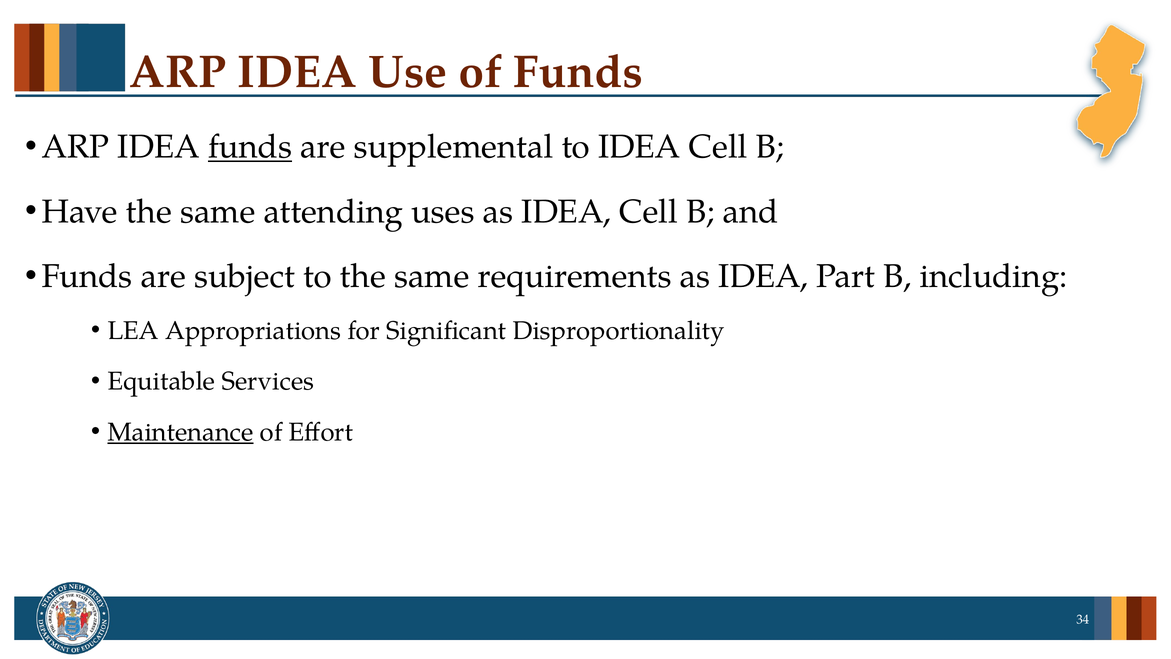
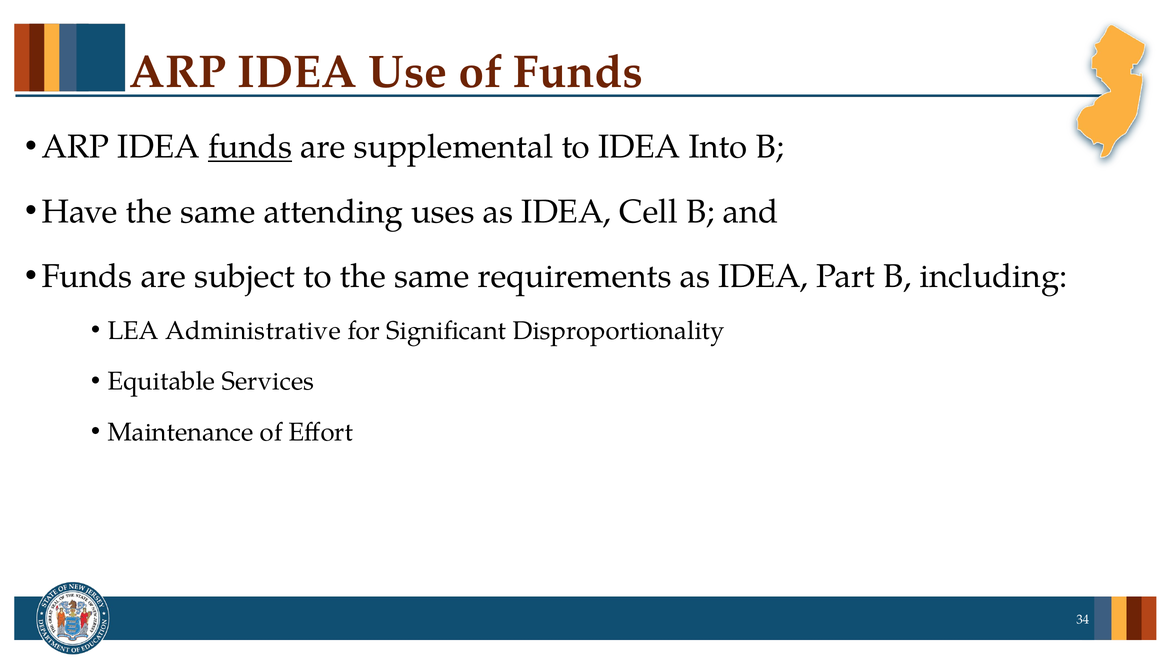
to IDEA Cell: Cell -> Into
Appropriations: Appropriations -> Administrative
Maintenance underline: present -> none
